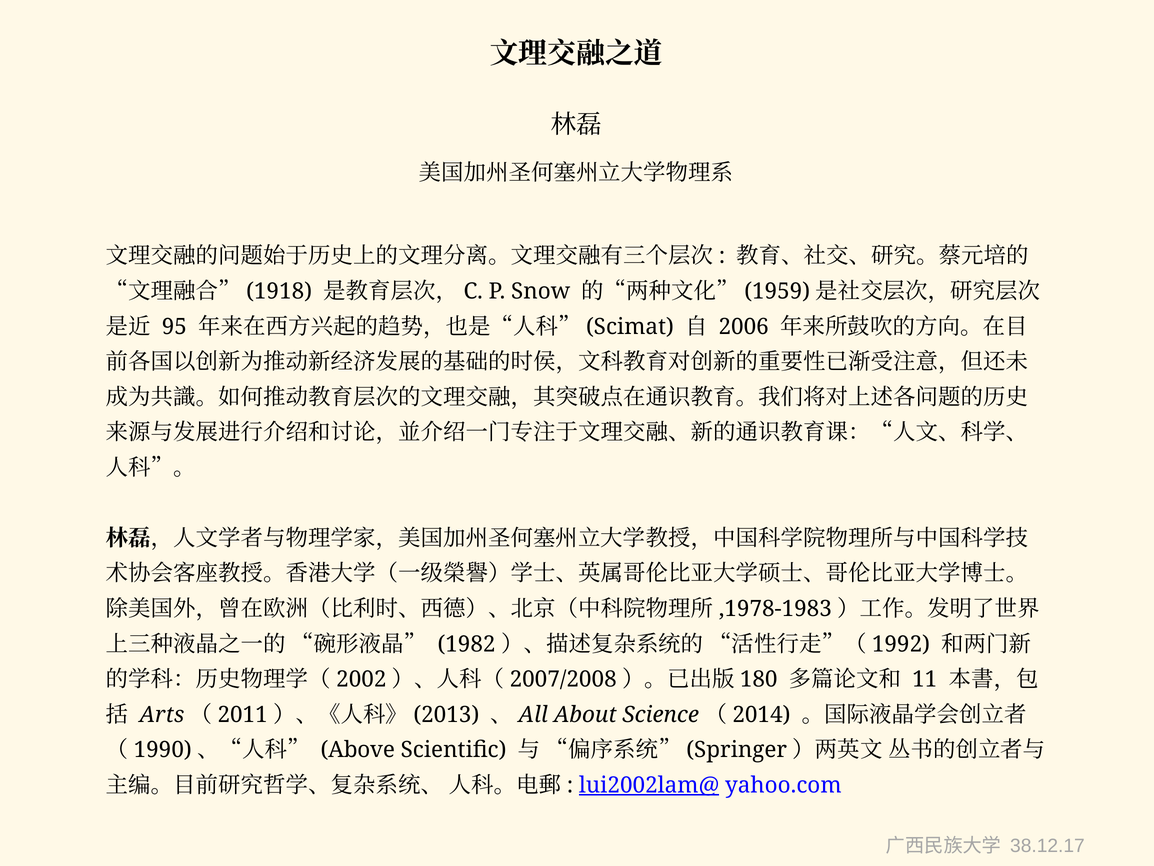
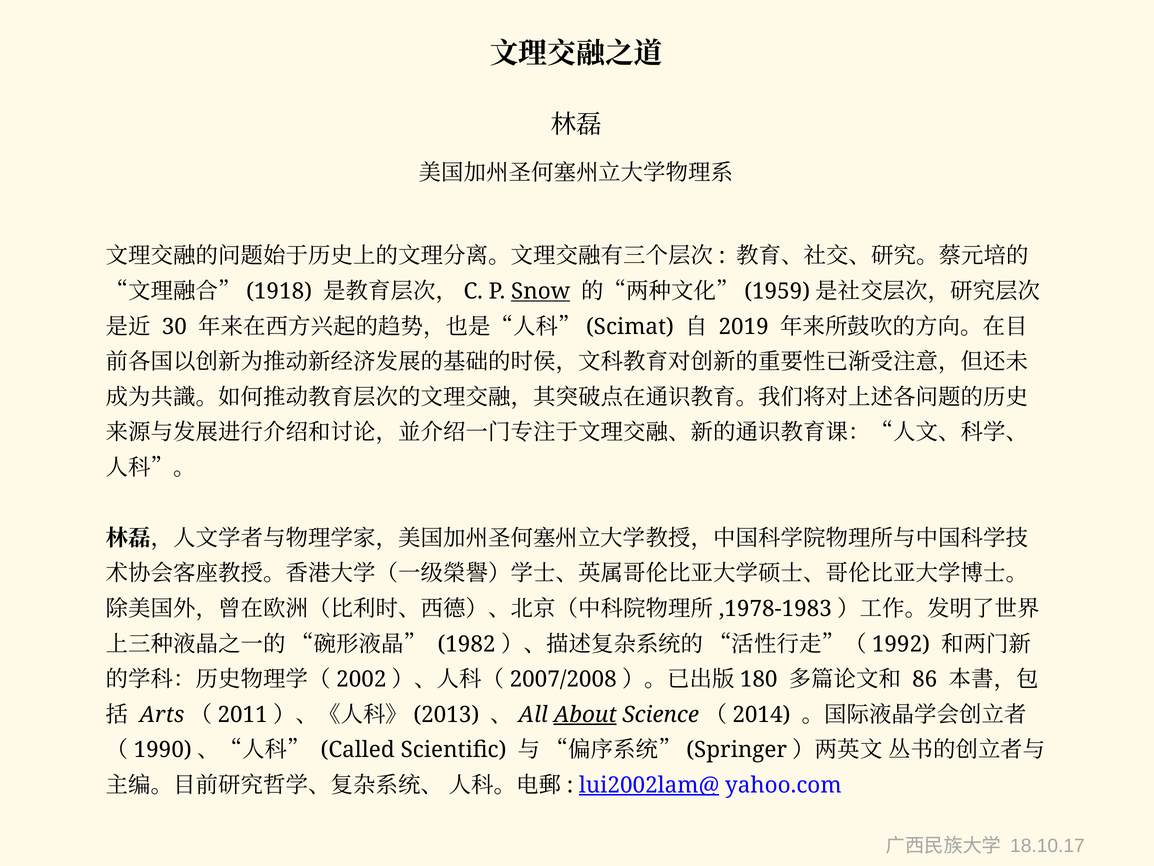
Snow underline: none -> present
95: 95 -> 30
2006: 2006 -> 2019
11: 11 -> 86
About underline: none -> present
Above: Above -> Called
38.12.17: 38.12.17 -> 18.10.17
